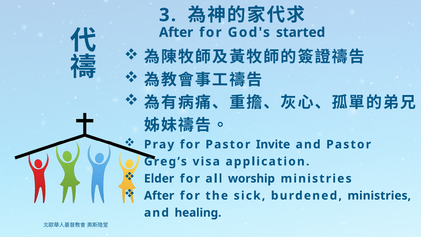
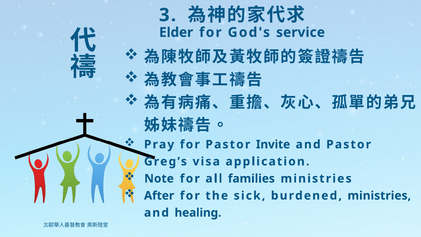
After at (176, 32): After -> Elder
started: started -> service
Elder: Elder -> Note
worship: worship -> families
